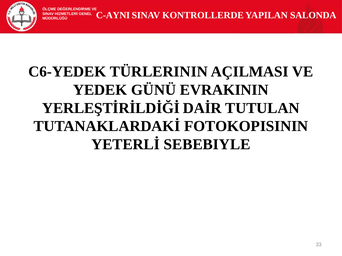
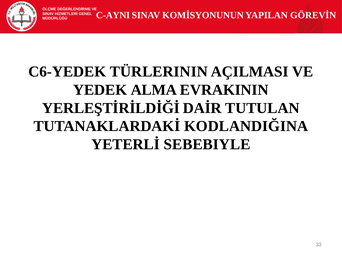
KONTROLLERDE: KONTROLLERDE -> KOMİSYONUNUN
SALONDA: SALONDA -> GÖREVİN
GÜNÜ: GÜNÜ -> ALMA
FOTOKOPISININ: FOTOKOPISININ -> KODLANDIĞINA
